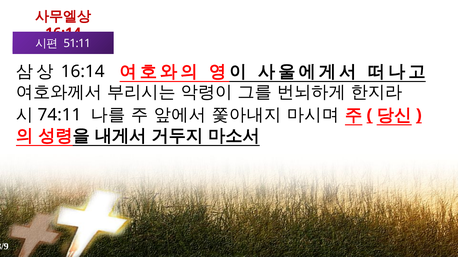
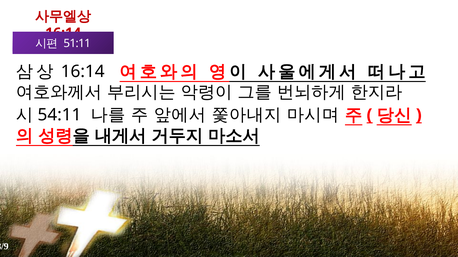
74:11: 74:11 -> 54:11
